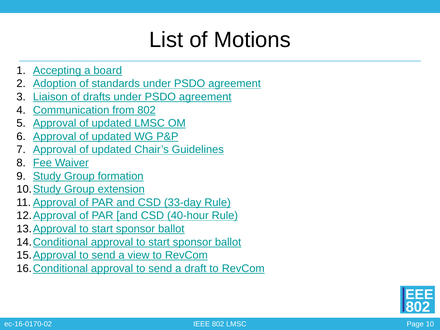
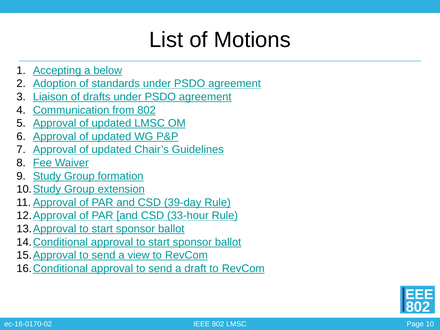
board: board -> below
33-day: 33-day -> 39-day
40-hour: 40-hour -> 33-hour
